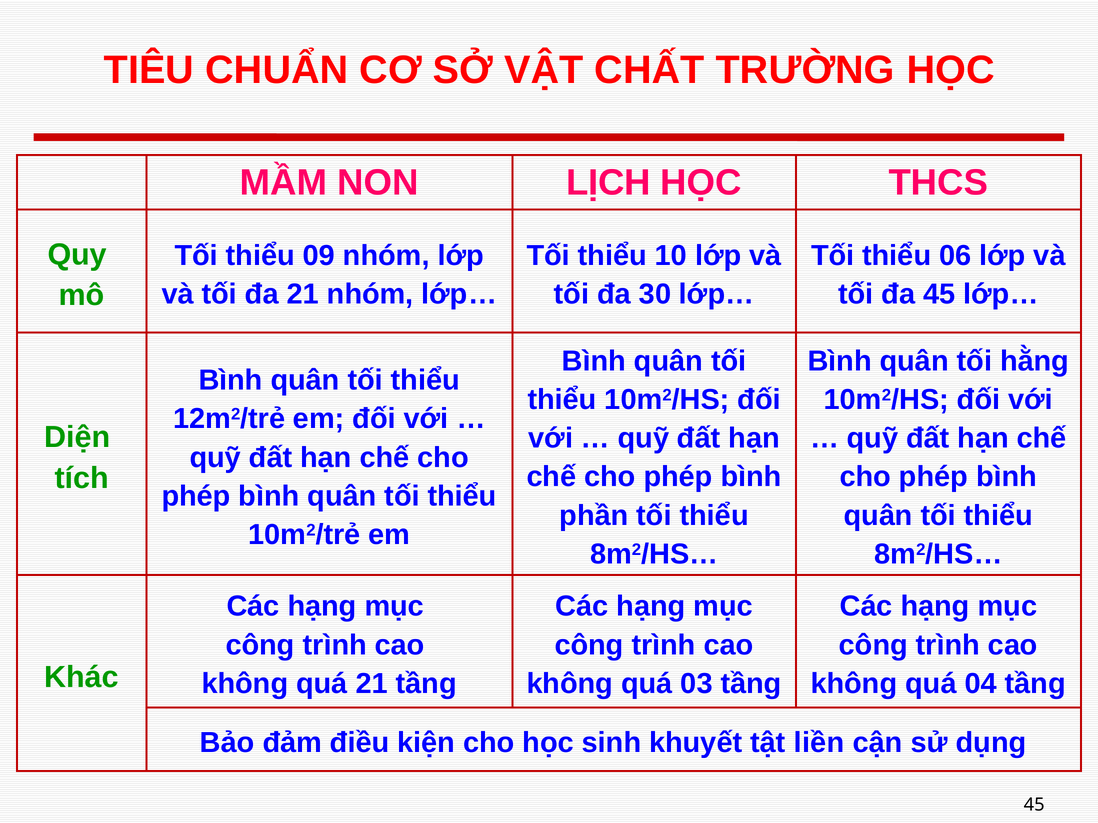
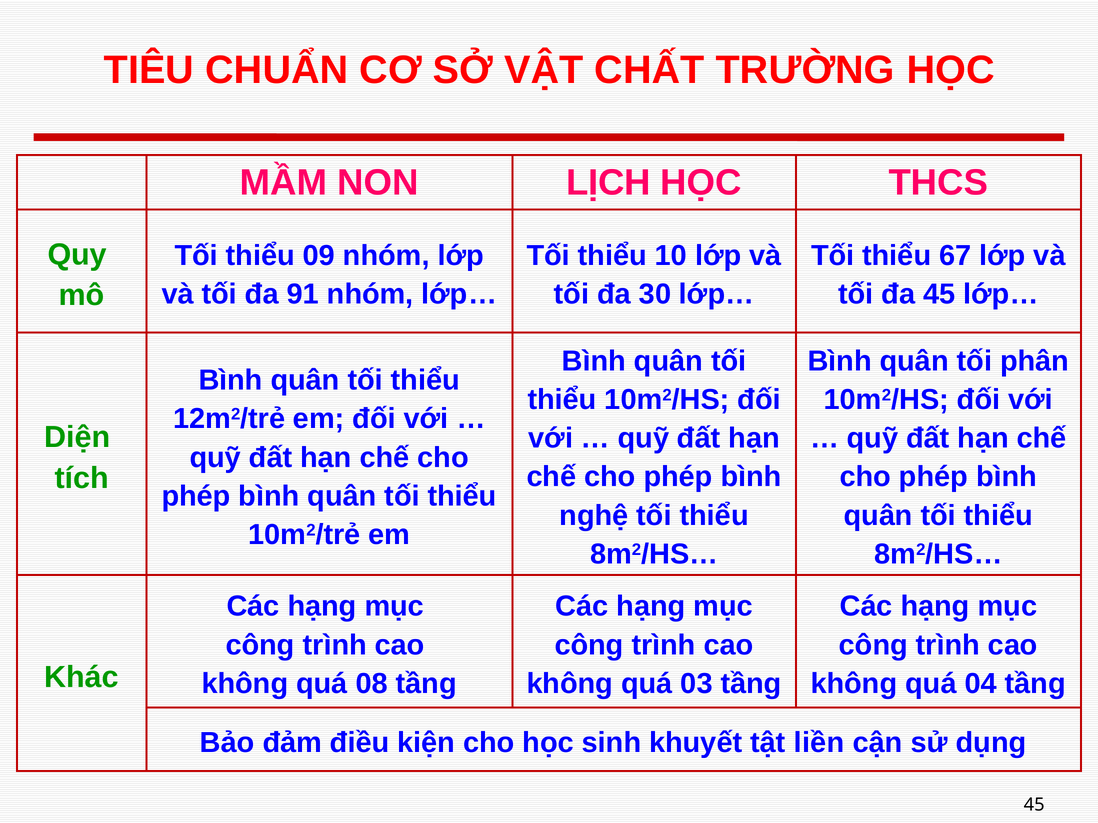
06: 06 -> 67
đa 21: 21 -> 91
hằng: hằng -> phân
phần: phần -> nghệ
quá 21: 21 -> 08
